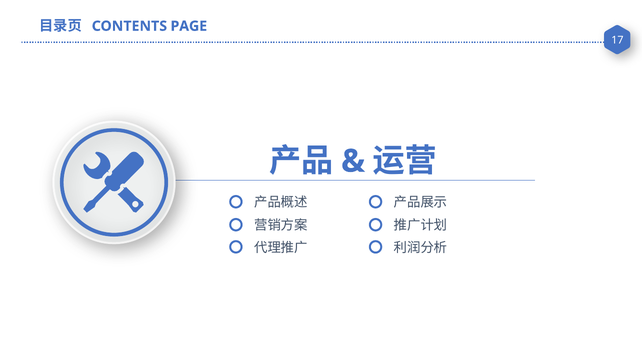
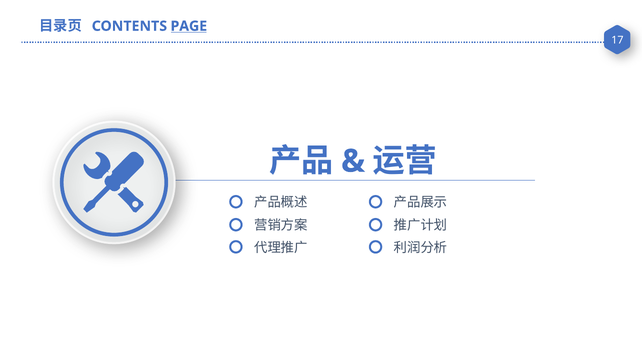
PAGE underline: none -> present
